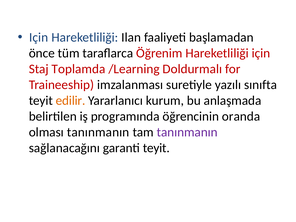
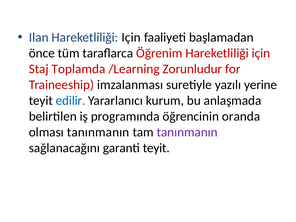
Için at (39, 37): Için -> Ilan
Ilan at (131, 37): Ilan -> Için
Doldurmalı: Doldurmalı -> Zorunludur
sınıfta: sınıfta -> yerine
edilir colour: orange -> blue
